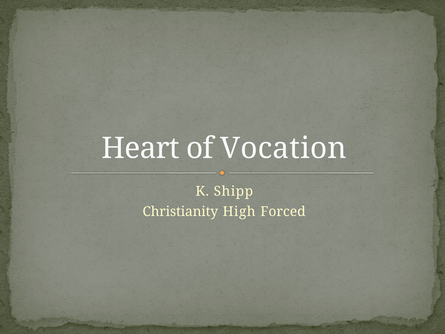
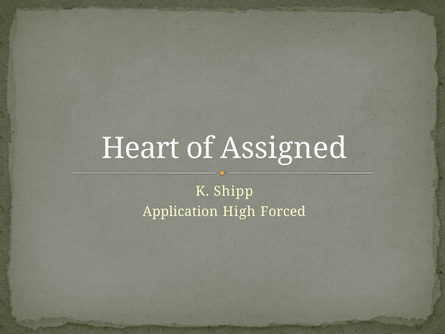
Vocation: Vocation -> Assigned
Christianity: Christianity -> Application
